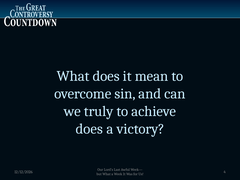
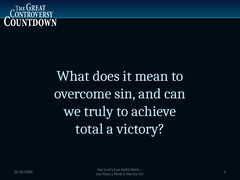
does at (89, 129): does -> total
